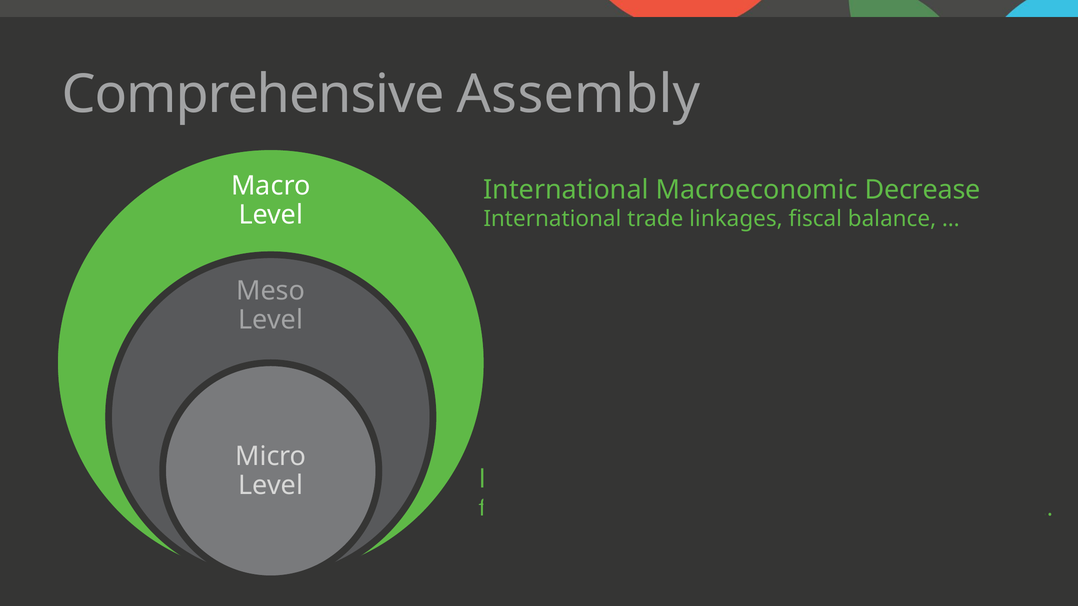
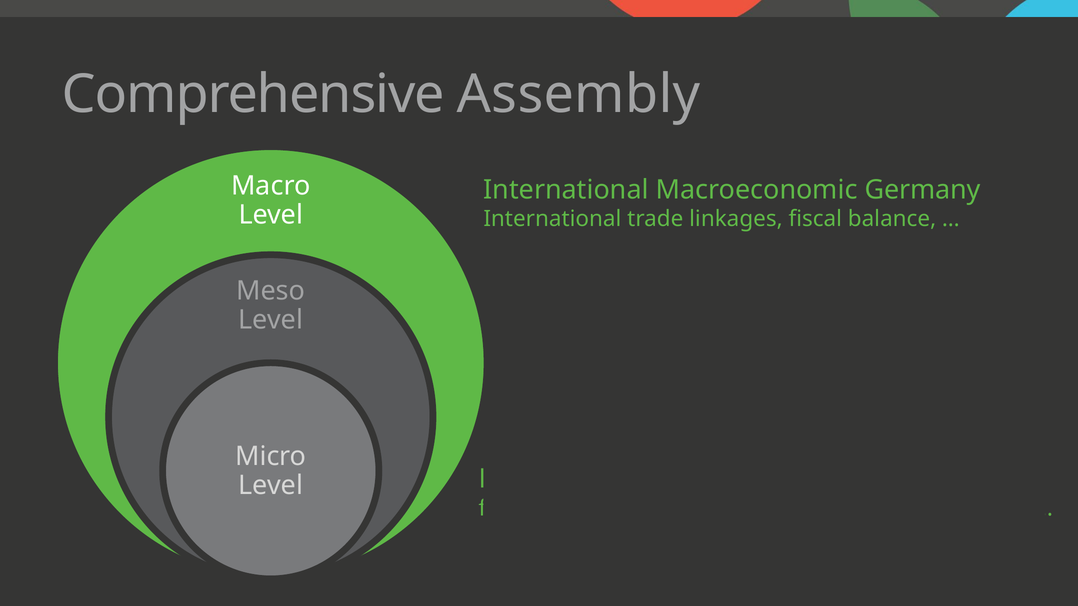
Decrease: Decrease -> Germany
